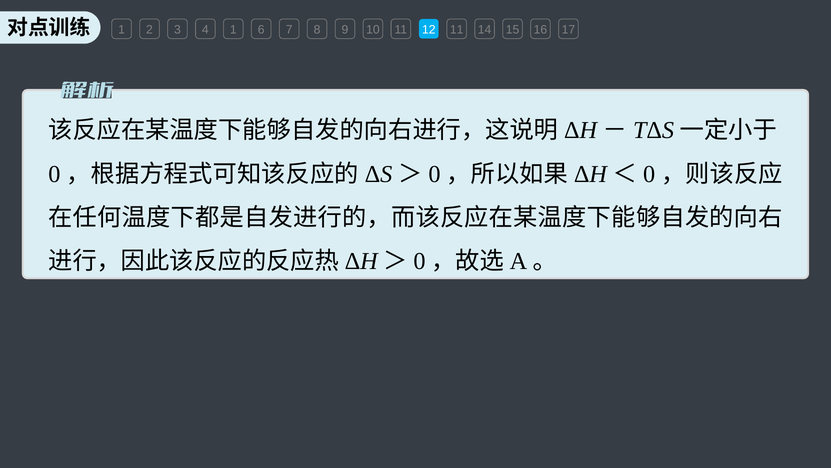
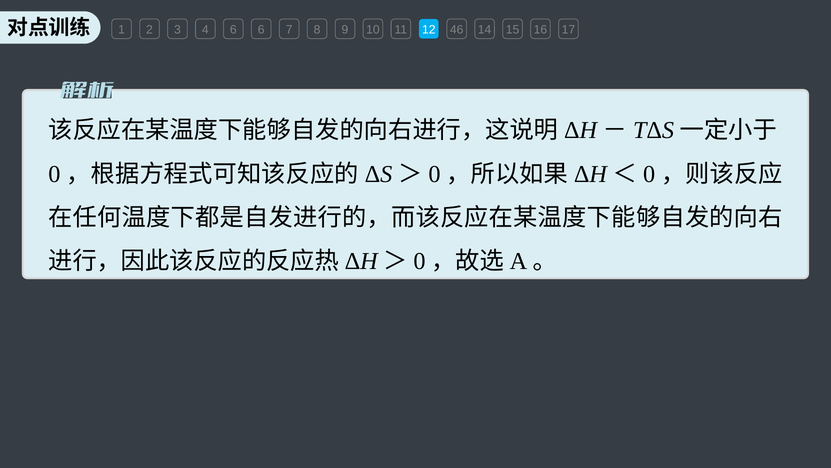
4 1: 1 -> 6
12 11: 11 -> 46
